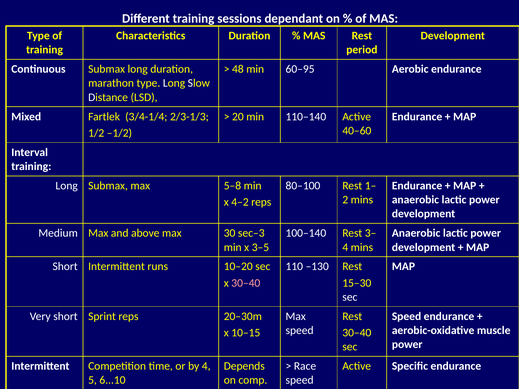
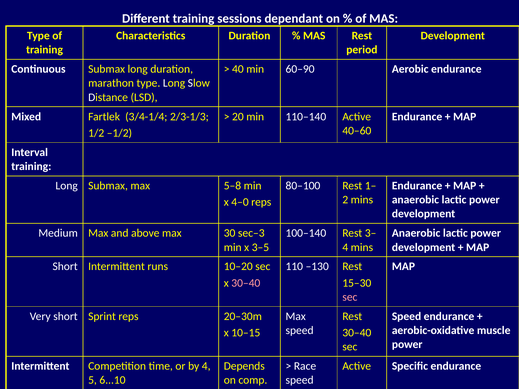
48: 48 -> 40
60–95: 60–95 -> 60–90
4–2: 4–2 -> 4–0
sec at (350, 297) colour: white -> pink
